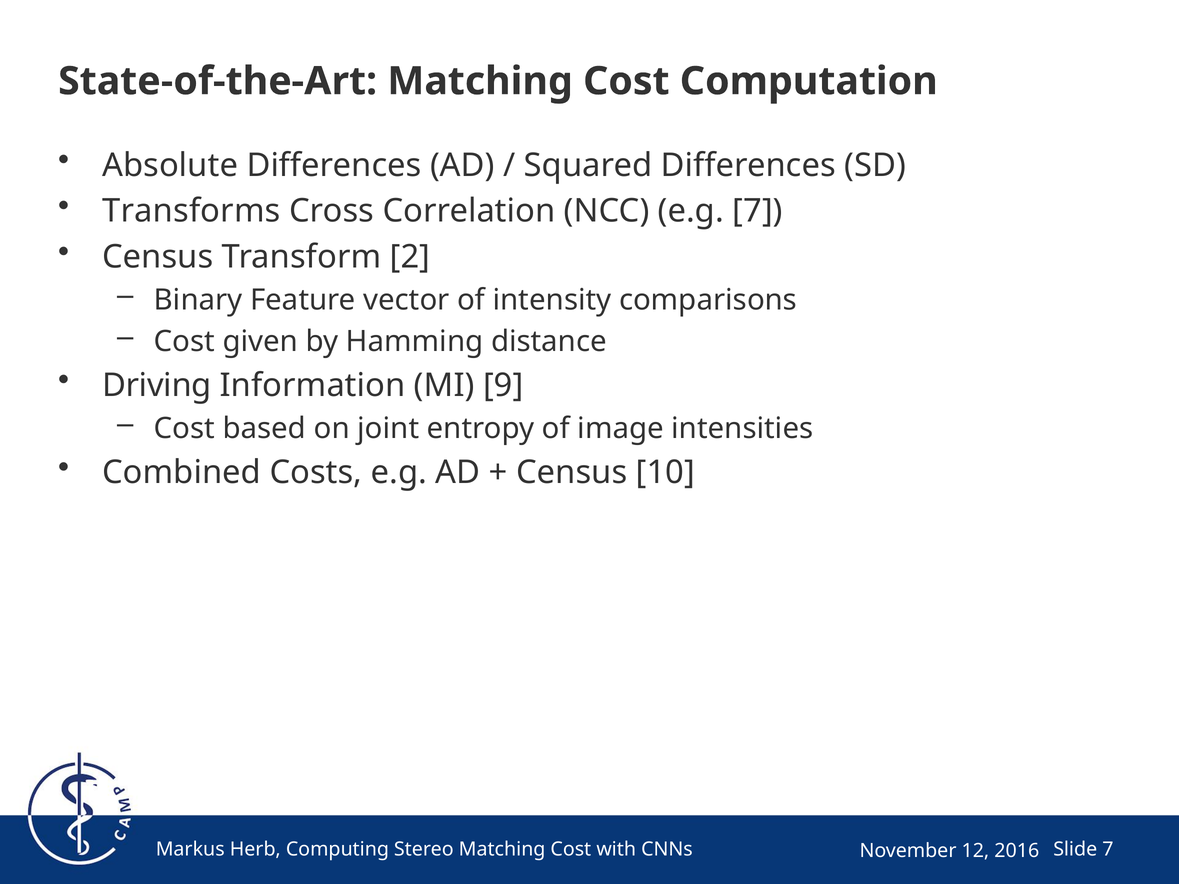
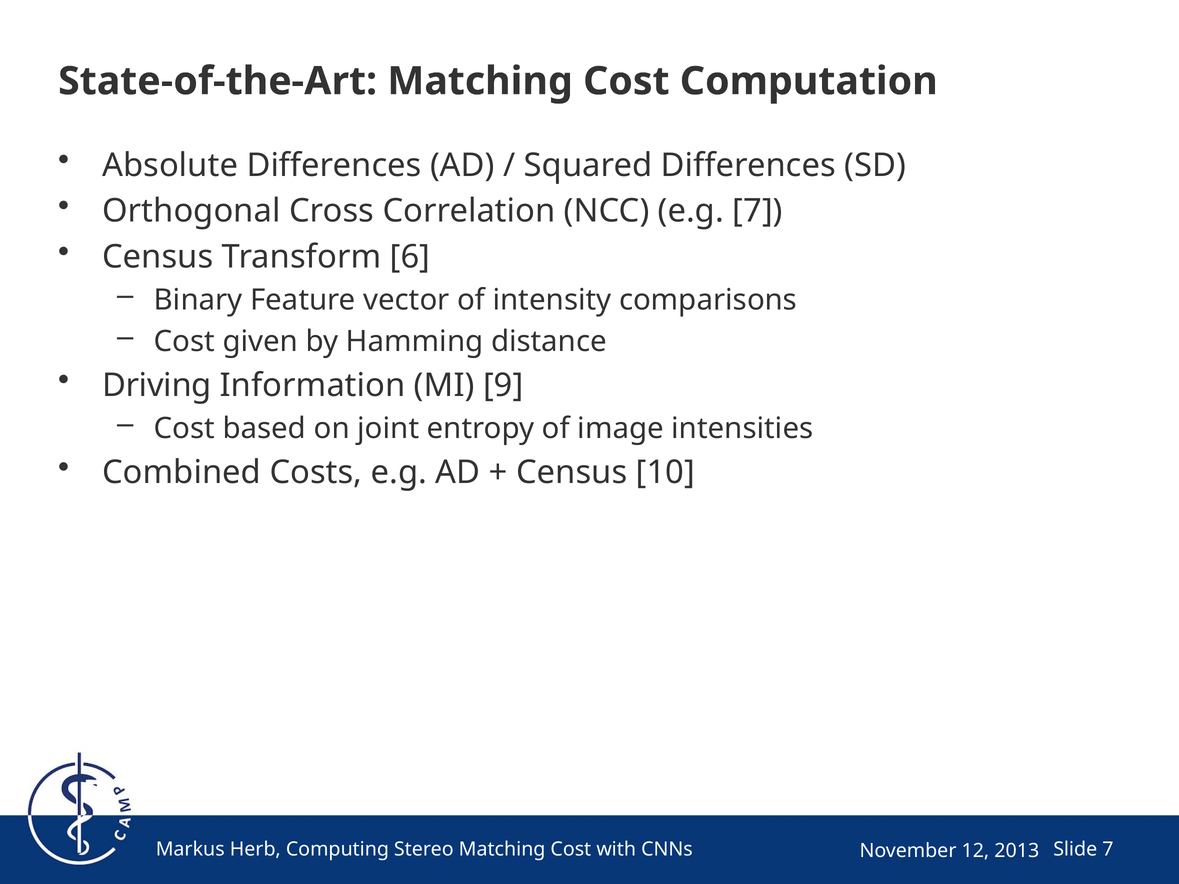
Transforms: Transforms -> Orthogonal
2: 2 -> 6
2016: 2016 -> 2013
